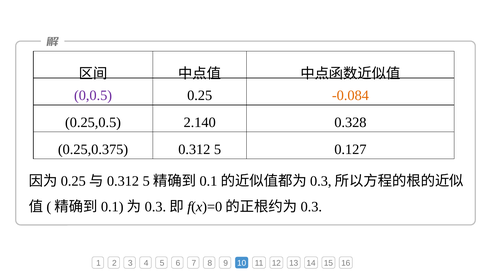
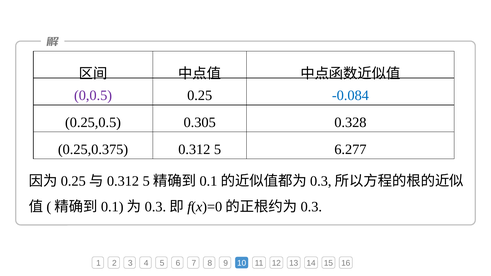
-0.084 colour: orange -> blue
2.140: 2.140 -> 0.305
0.127: 0.127 -> 6.277
